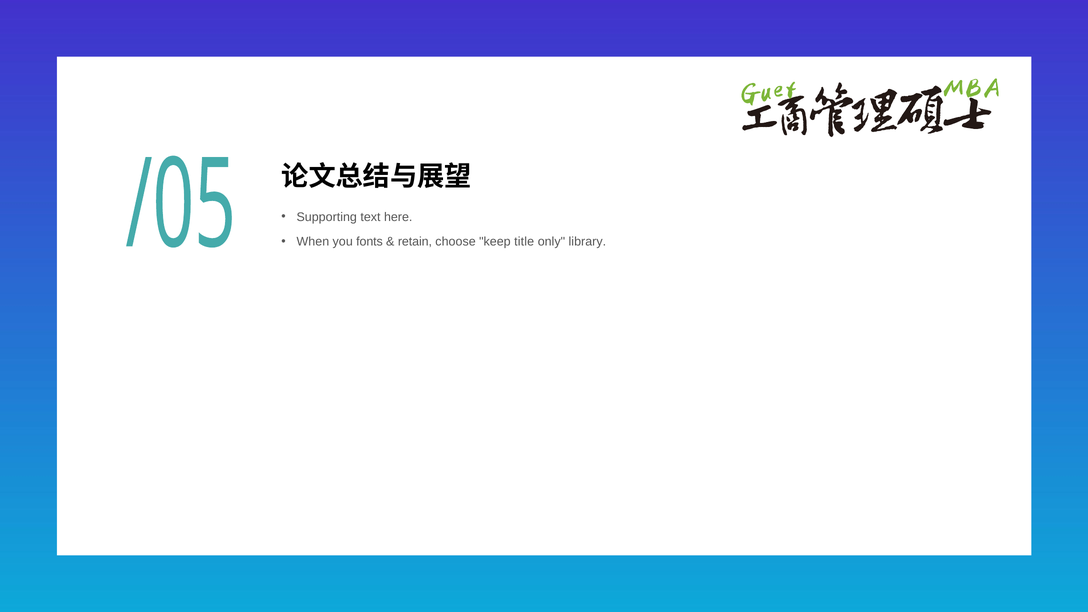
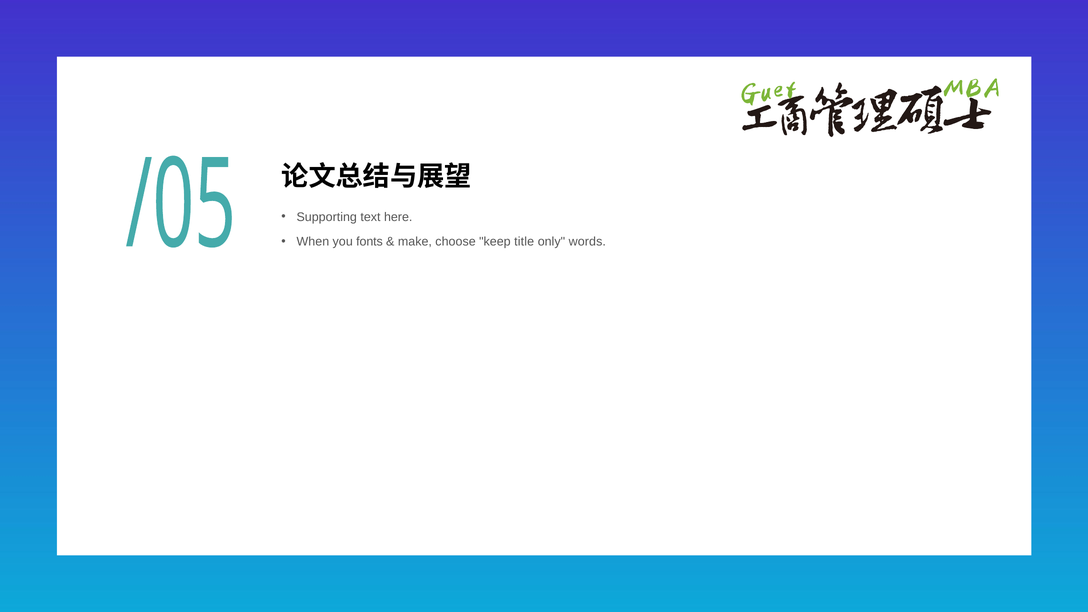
retain: retain -> make
library: library -> words
